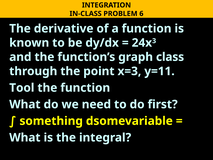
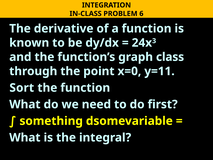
x=3: x=3 -> x=0
Tool: Tool -> Sort
